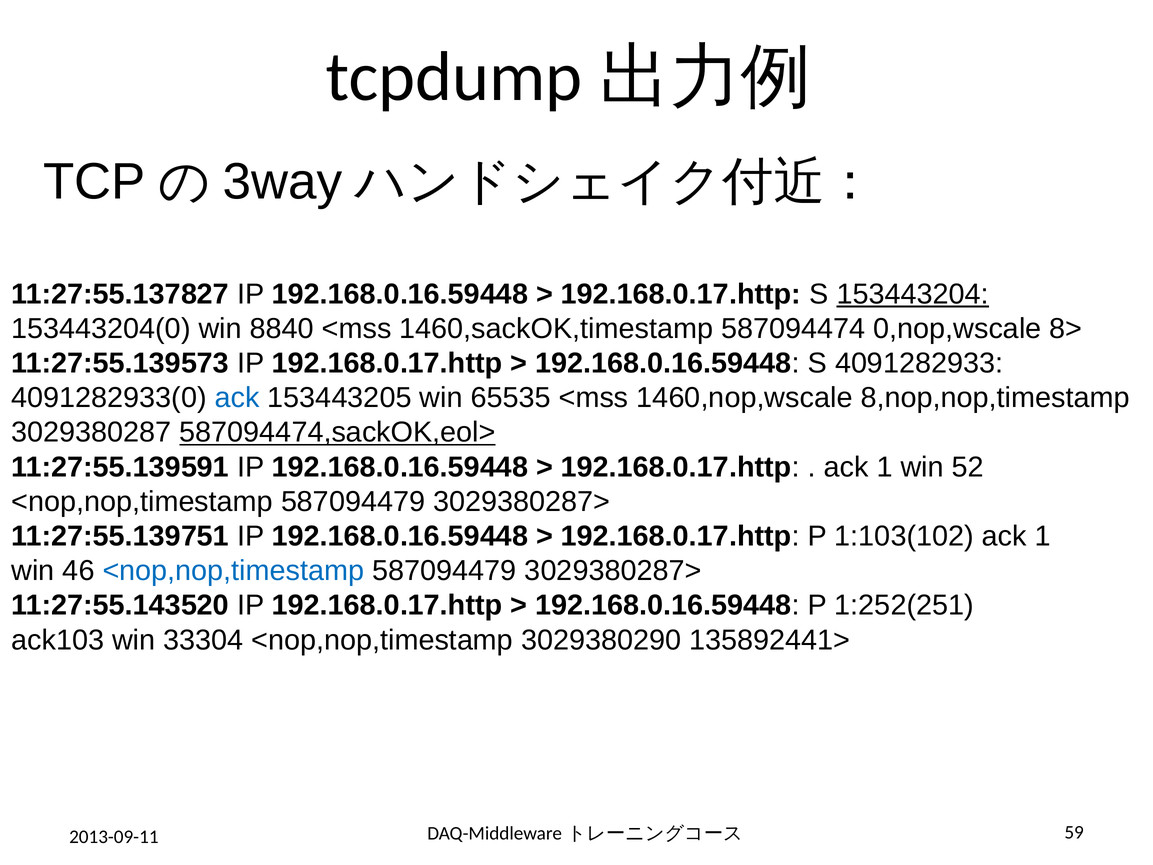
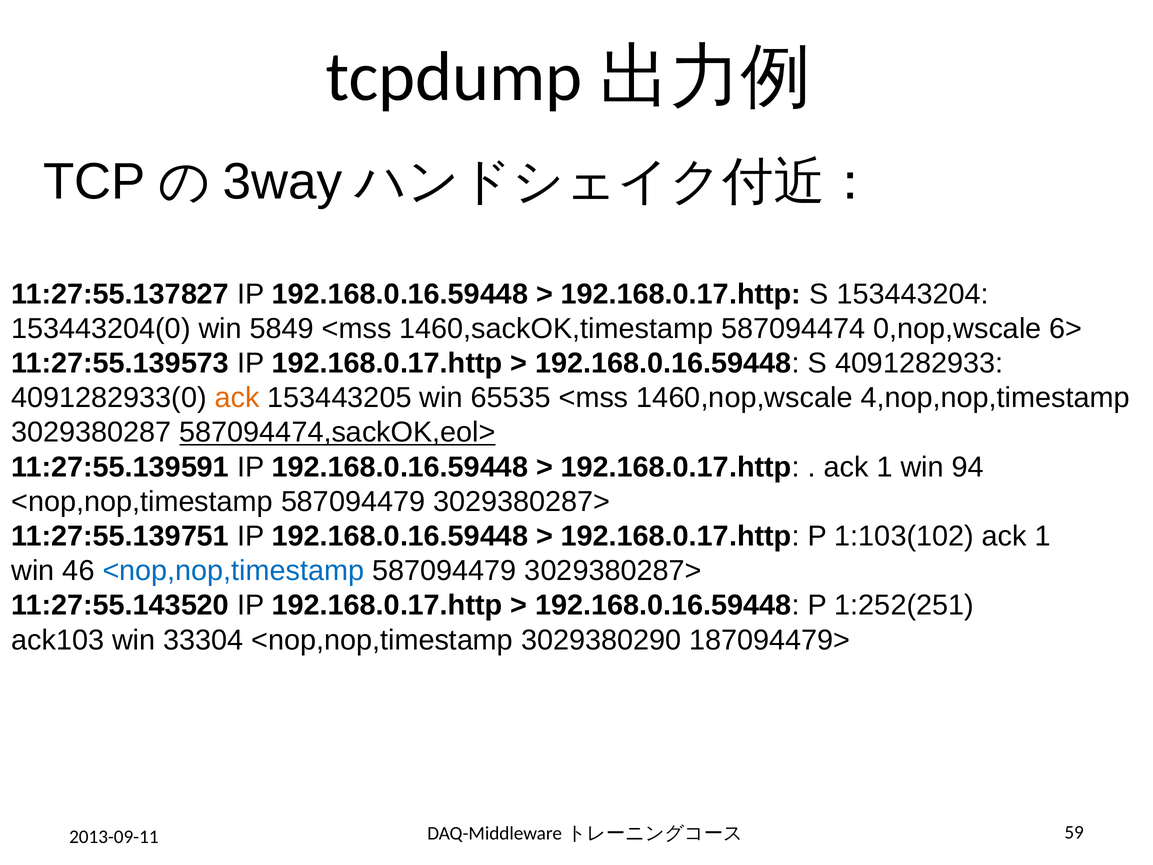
153443204 underline: present -> none
8840: 8840 -> 5849
8>: 8> -> 6>
ack at (237, 398) colour: blue -> orange
8,nop,nop,timestamp: 8,nop,nop,timestamp -> 4,nop,nop,timestamp
52: 52 -> 94
135892441>: 135892441> -> 187094479>
